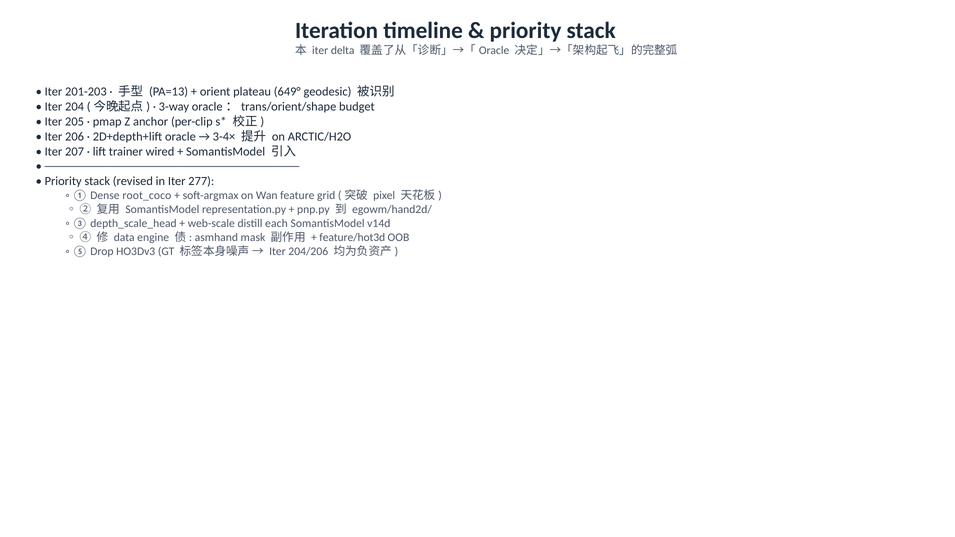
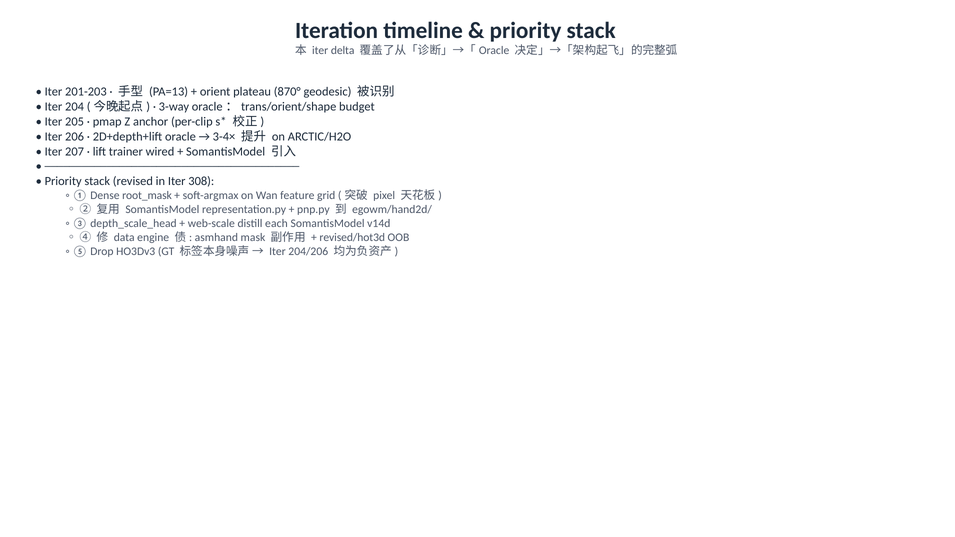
649°: 649° -> 870°
277: 277 -> 308
root_coco: root_coco -> root_mask
feature/hot3d: feature/hot3d -> revised/hot3d
